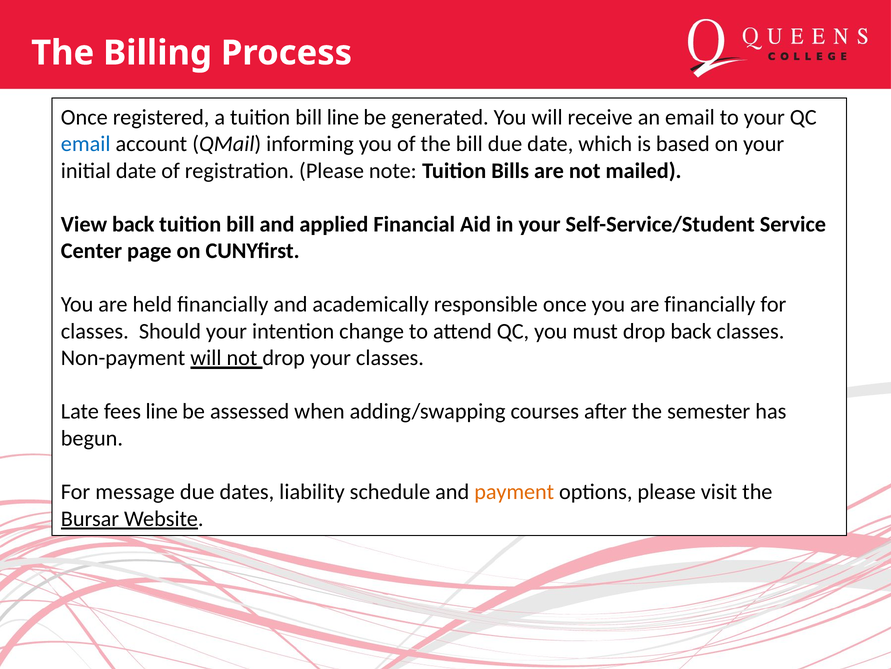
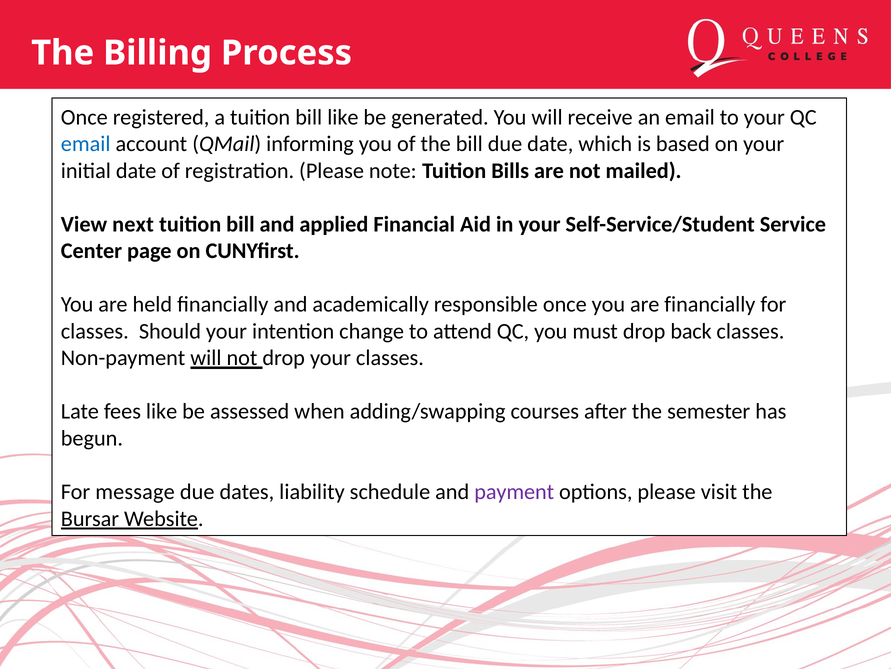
bill line: line -> like
View back: back -> next
fees line: line -> like
payment colour: orange -> purple
